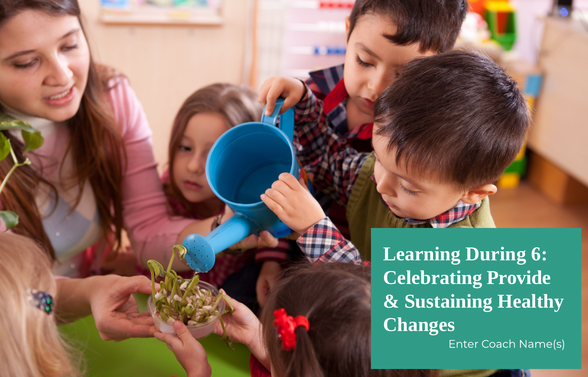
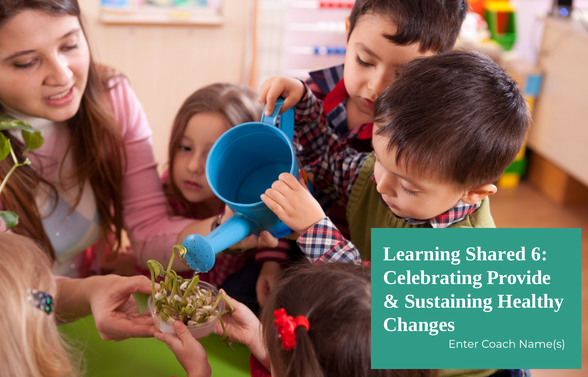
During: During -> Shared
